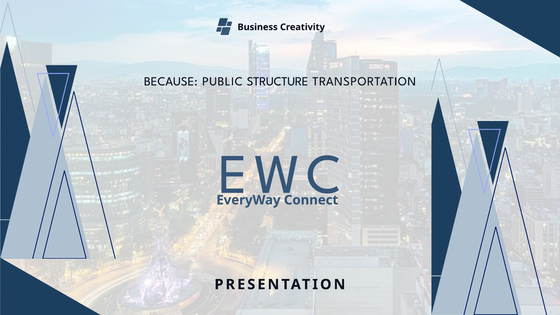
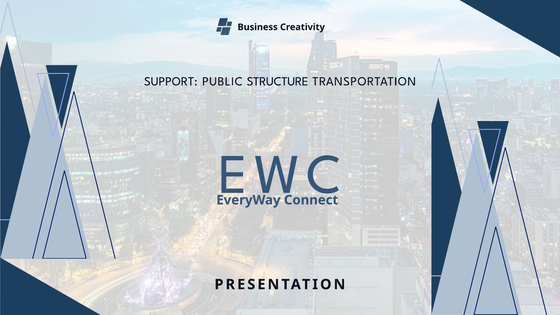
BECAUSE: BECAUSE -> SUPPORT
